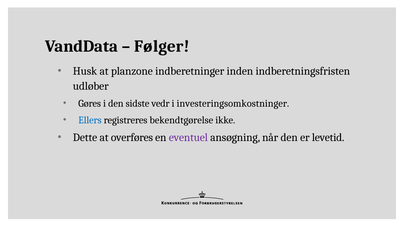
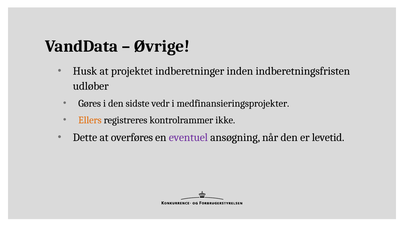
Følger: Følger -> Øvrige
planzone: planzone -> projektet
investeringsomkostninger: investeringsomkostninger -> medfinansieringsprojekter
Ellers colour: blue -> orange
bekendtgørelse: bekendtgørelse -> kontrolrammer
